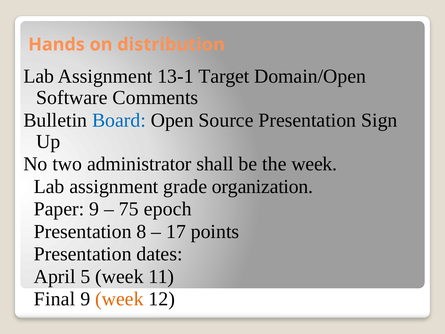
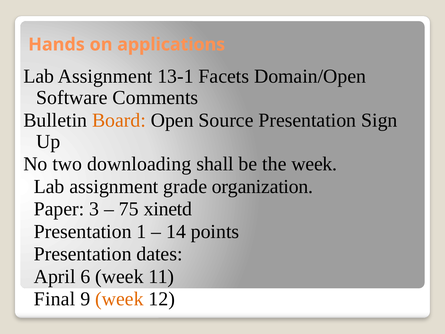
distribution: distribution -> applications
Target: Target -> Facets
Board colour: blue -> orange
administrator: administrator -> downloading
Paper 9: 9 -> 3
epoch: epoch -> xinetd
8: 8 -> 1
17: 17 -> 14
5: 5 -> 6
